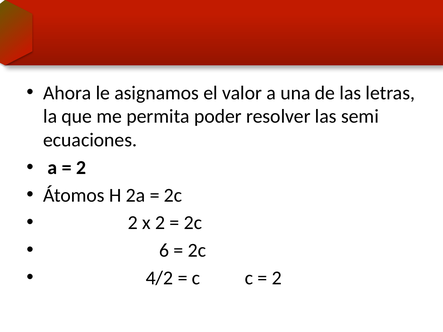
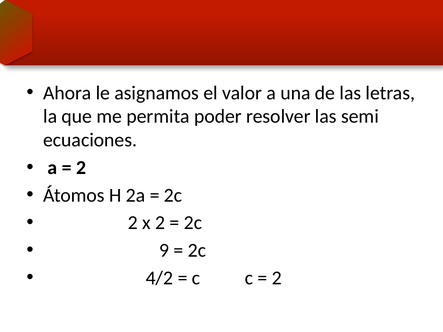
6: 6 -> 9
